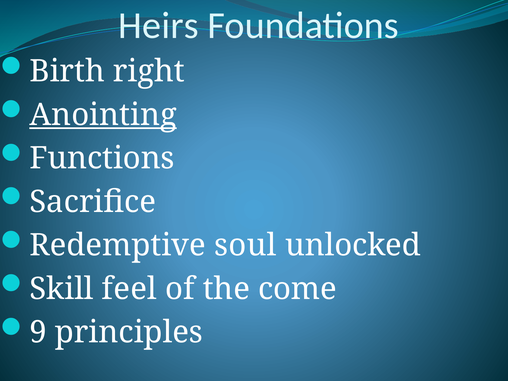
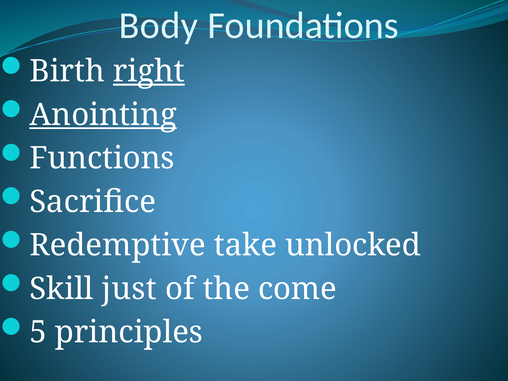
Heirs: Heirs -> Body
right underline: none -> present
soul: soul -> take
feel: feel -> just
9: 9 -> 5
